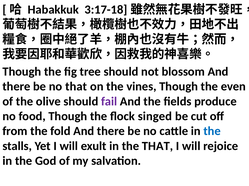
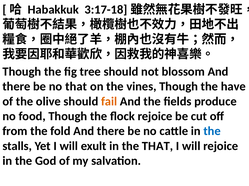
even: even -> have
fail colour: purple -> orange
flock singed: singed -> rejoice
